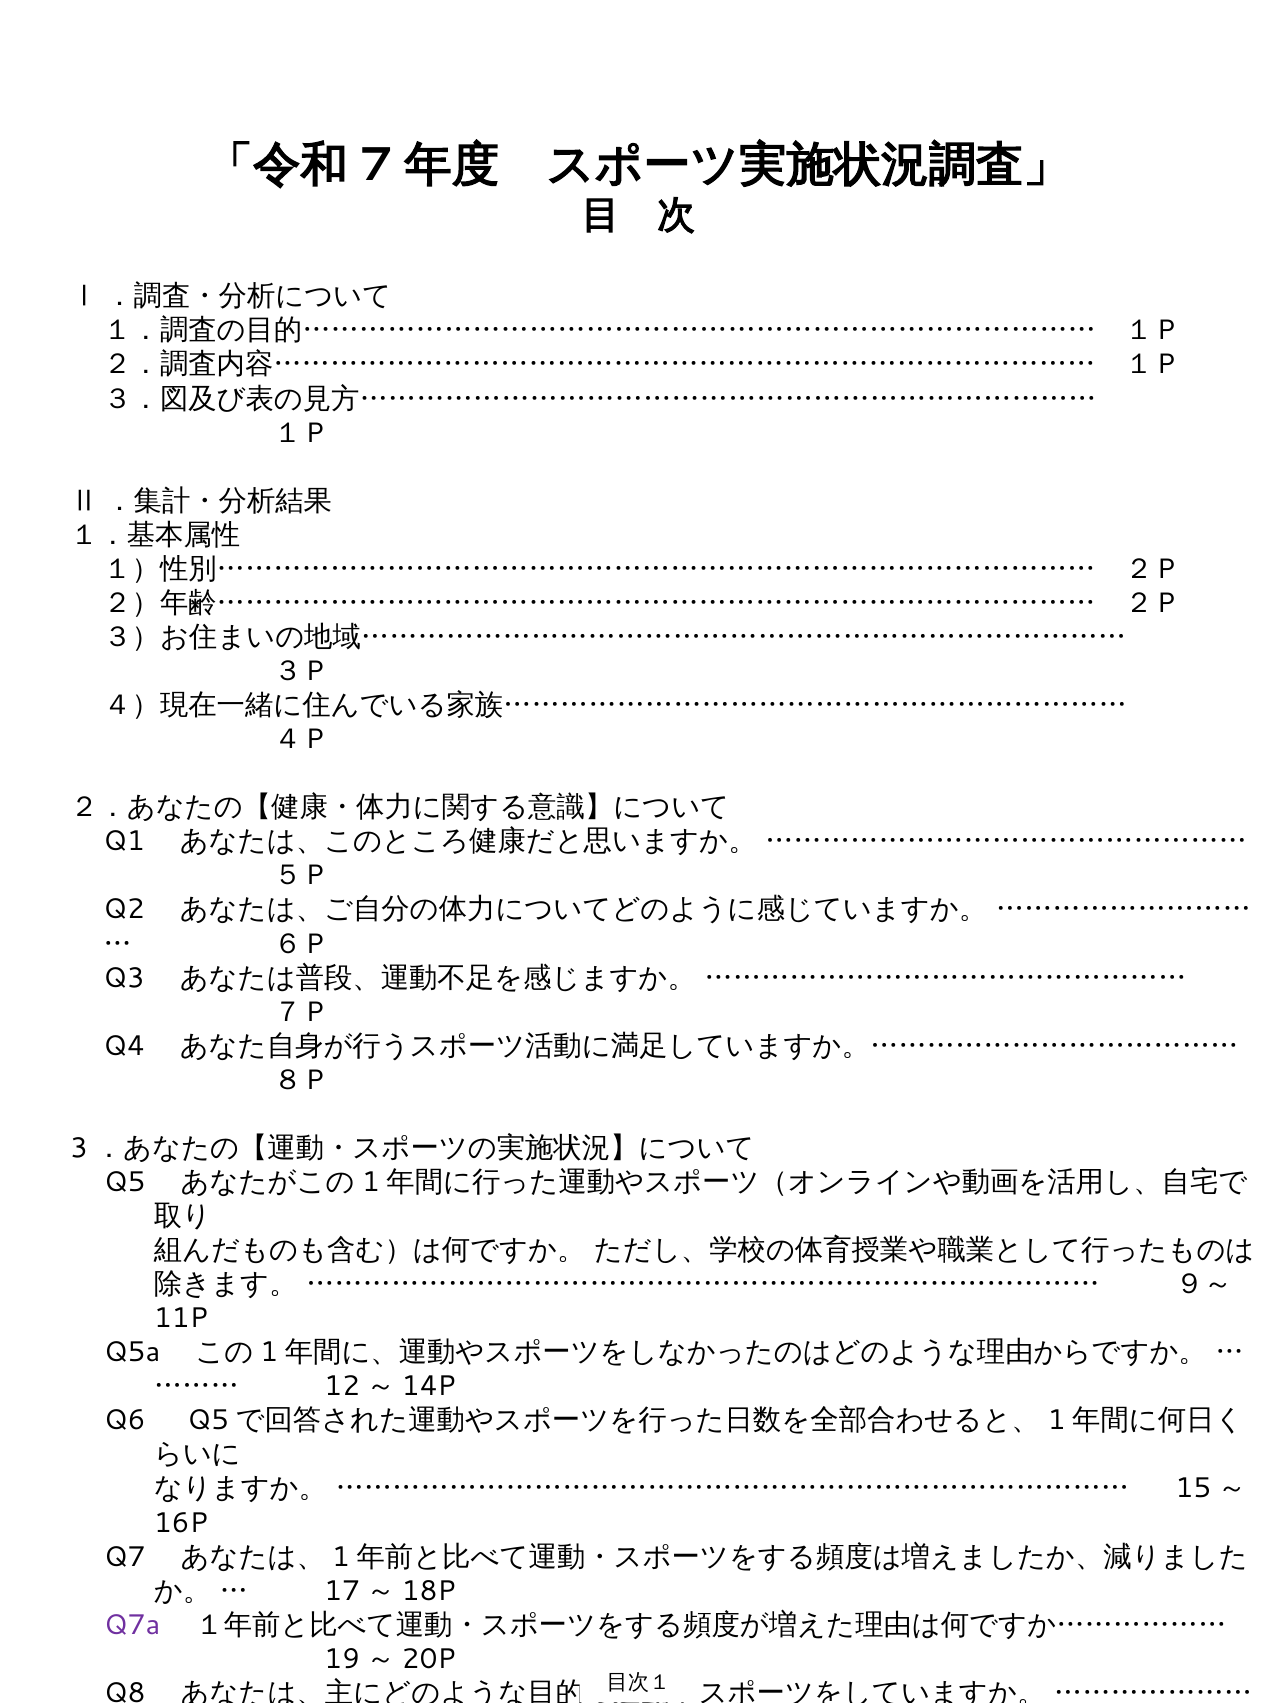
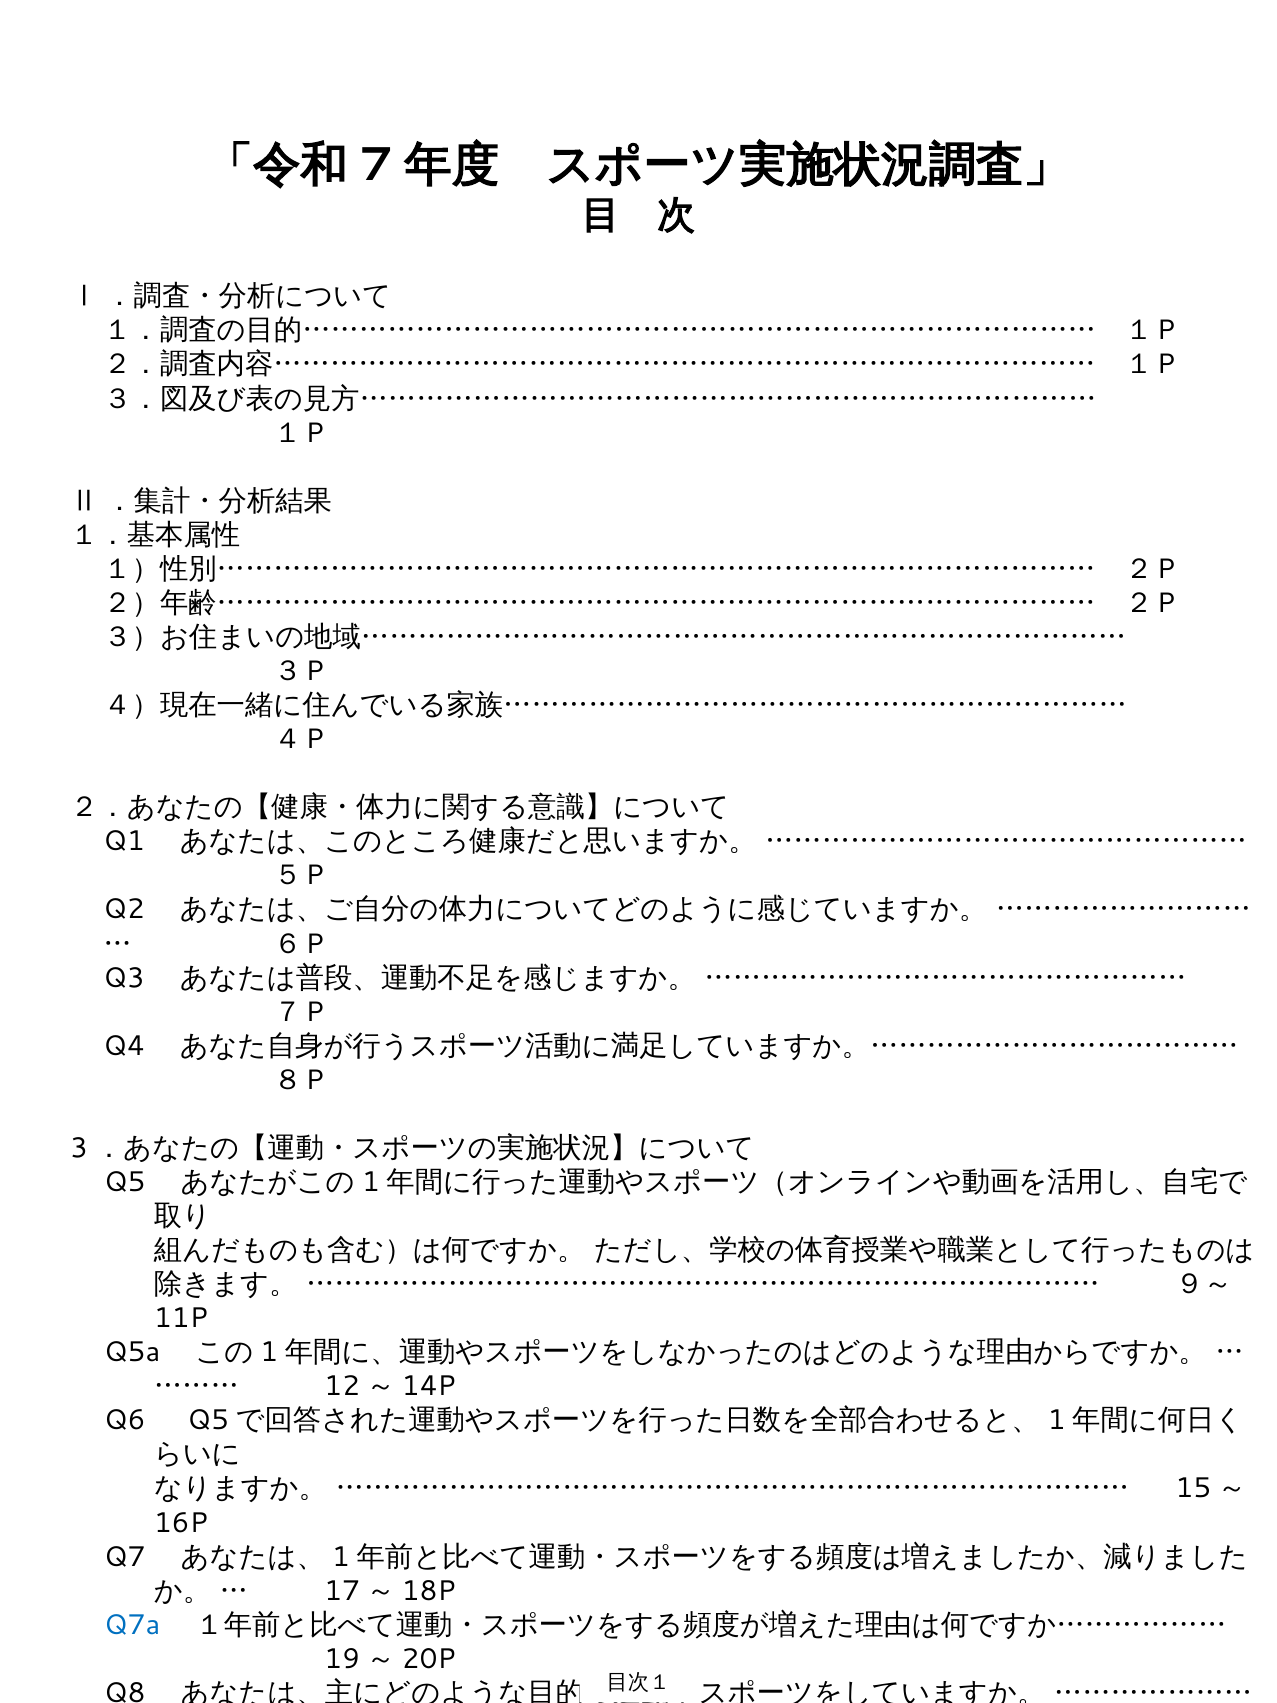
Q7a colour: purple -> blue
